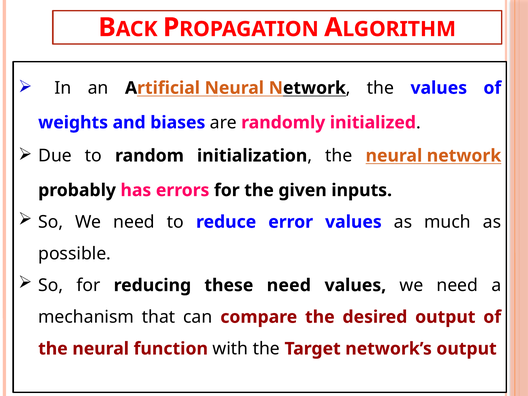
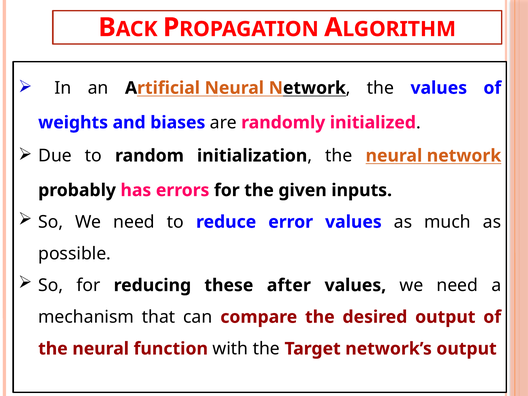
these need: need -> after
